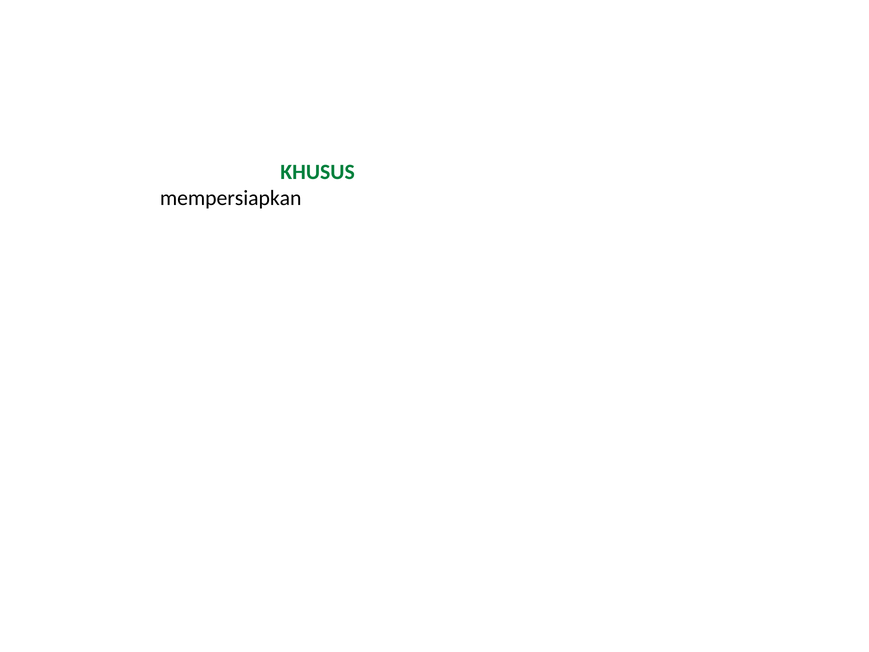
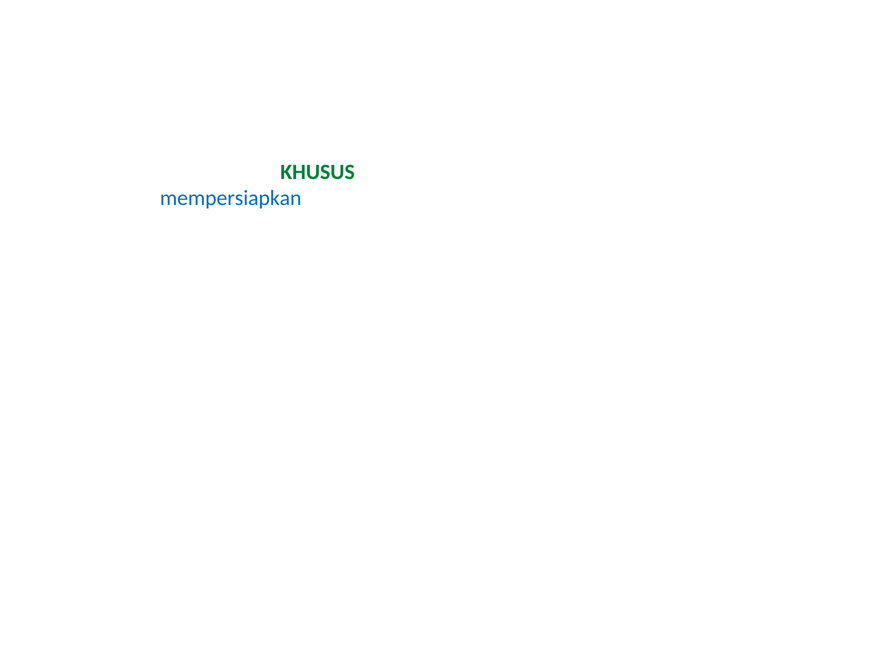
mempersiapkan colour: black -> blue
